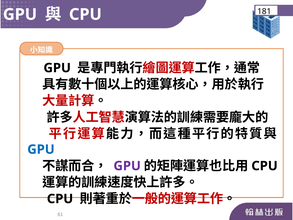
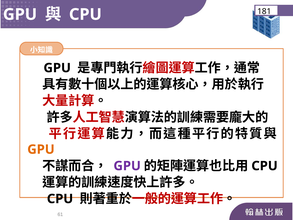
GPU at (41, 149) colour: blue -> orange
